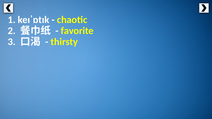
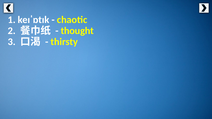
favorite: favorite -> thought
